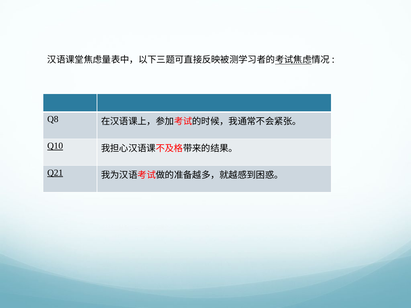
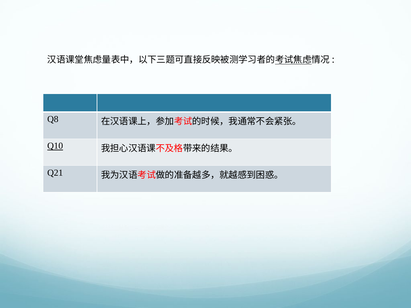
Q21 underline: present -> none
